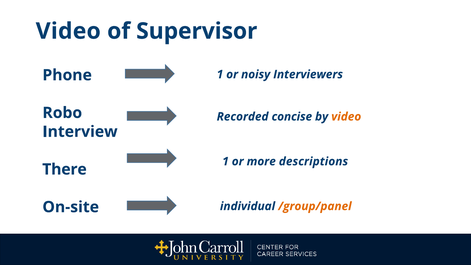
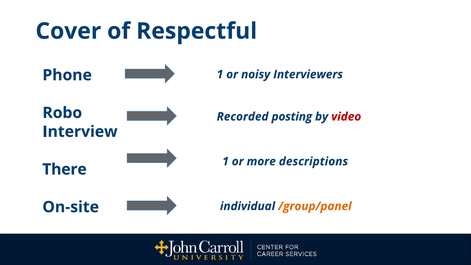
Video at (68, 31): Video -> Cover
Supervisor: Supervisor -> Respectful
concise: concise -> posting
video at (346, 117) colour: orange -> red
